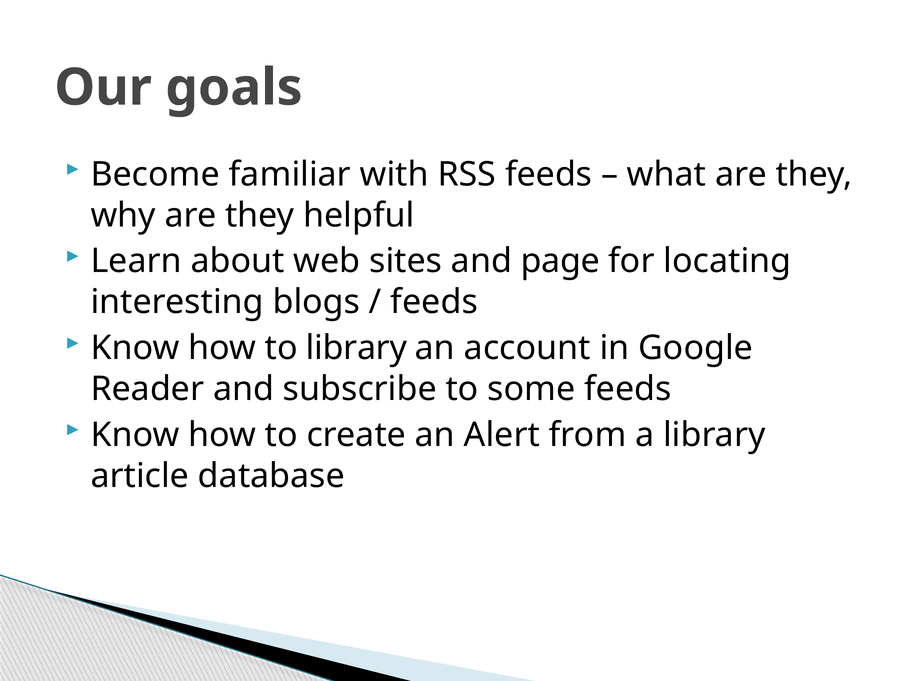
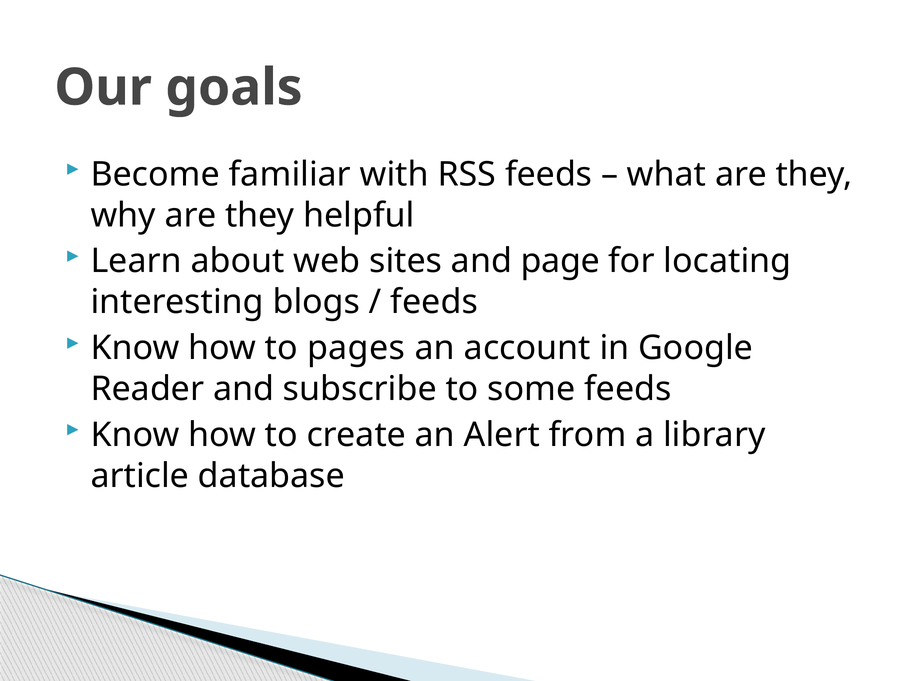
to library: library -> pages
